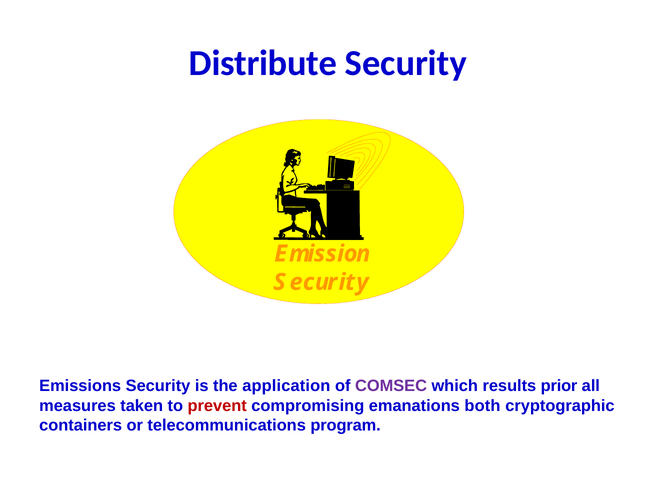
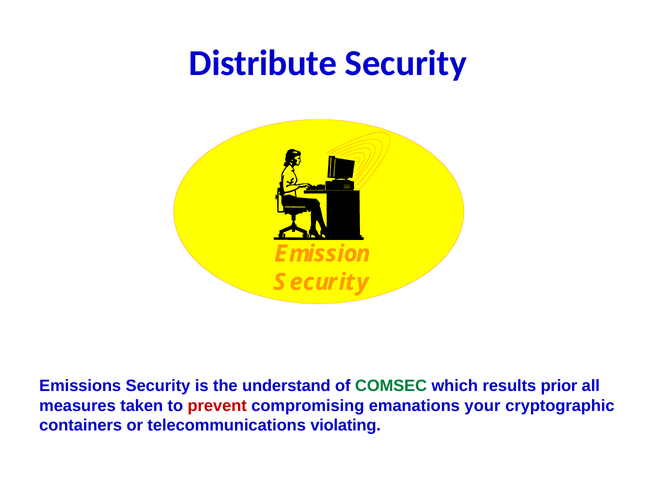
application: application -> understand
COMSEC colour: purple -> green
both: both -> your
program: program -> violating
